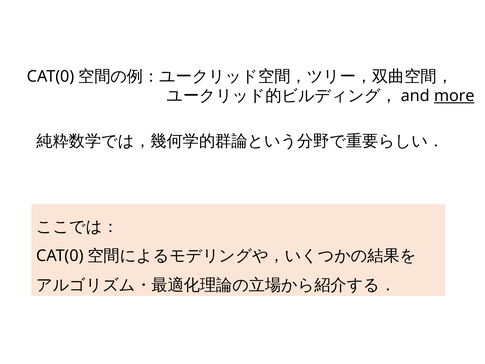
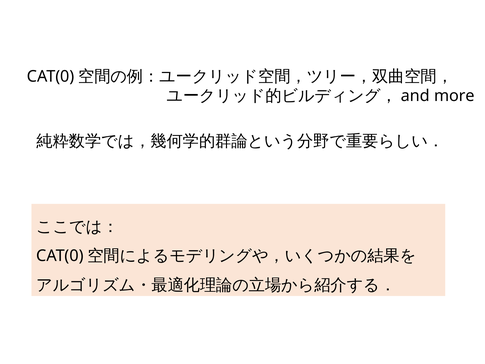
more underline: present -> none
